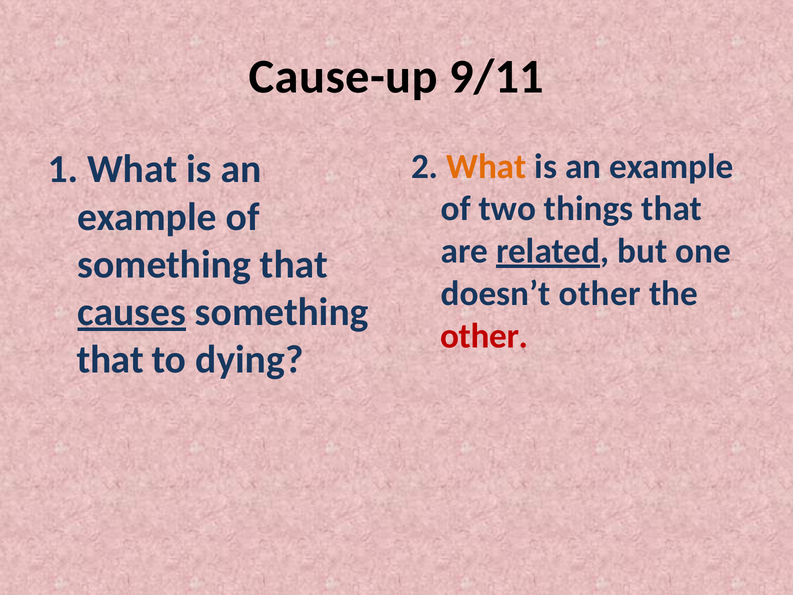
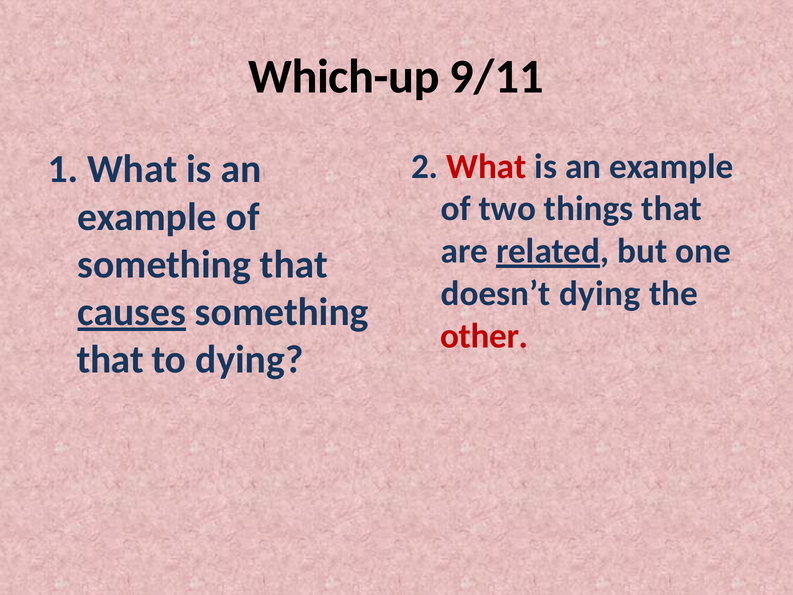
Cause-up: Cause-up -> Which-up
What at (486, 166) colour: orange -> red
doesn’t other: other -> dying
